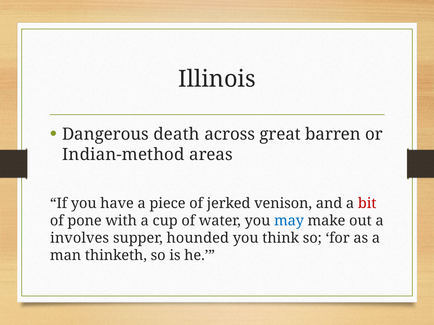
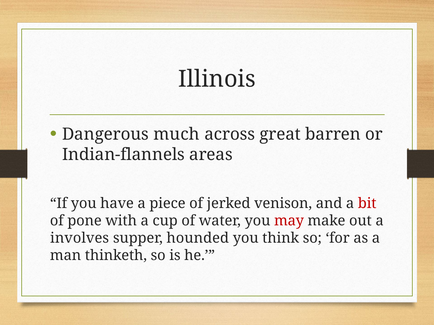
death: death -> much
Indian-method: Indian-method -> Indian-flannels
may colour: blue -> red
